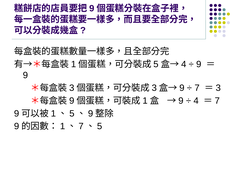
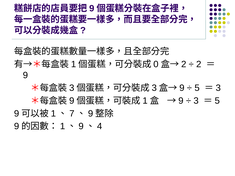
5 at (156, 64): 5 -> 0
4 at (184, 64): 4 -> 2
9 at (199, 64): 9 -> 2
7 at (197, 88): 7 -> 5
4 at (196, 101): 4 -> 3
7 at (217, 101): 7 -> 5
5 at (72, 114): 5 -> 7
7 at (81, 126): 7 -> 9
5 at (100, 126): 5 -> 4
